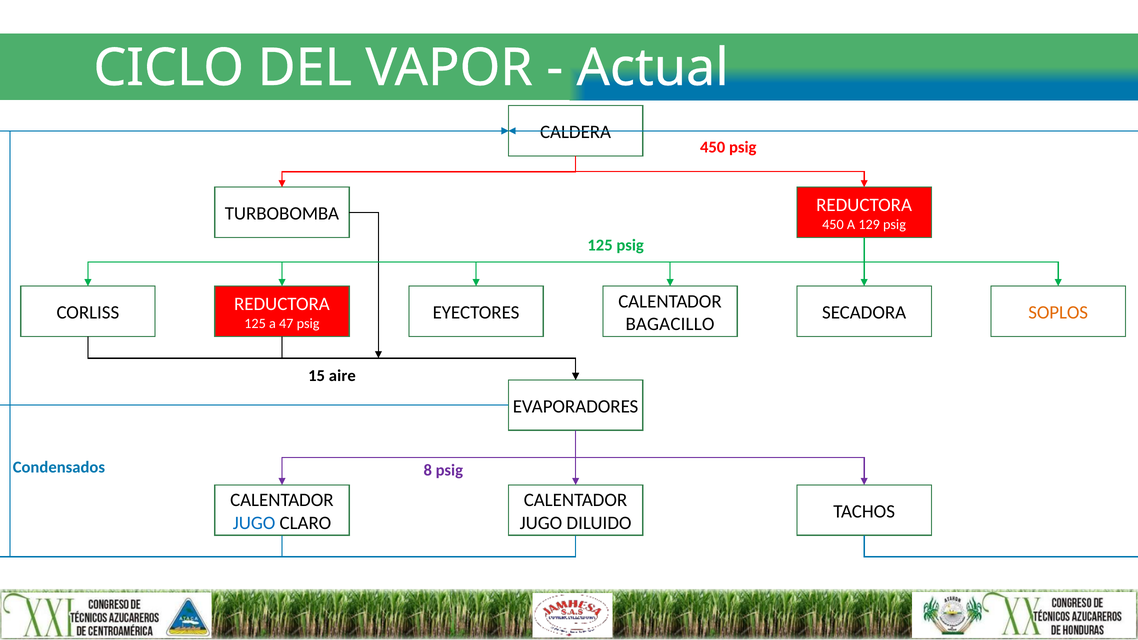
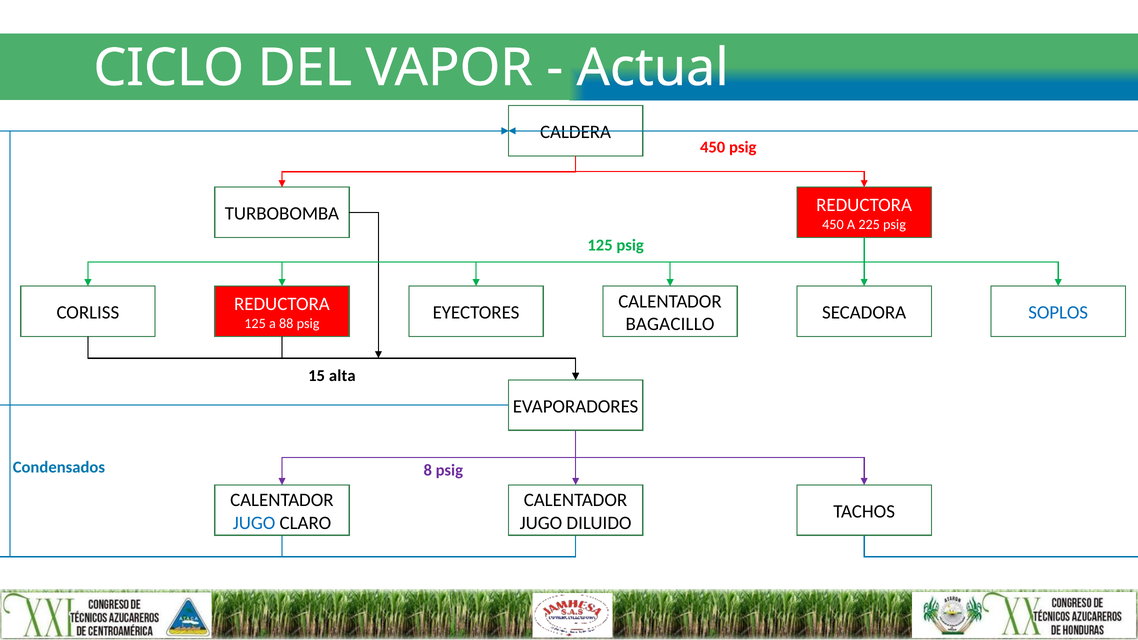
129: 129 -> 225
SOPLOS colour: orange -> blue
47: 47 -> 88
aire: aire -> alta
